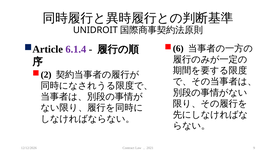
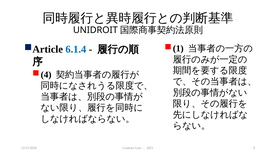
6: 6 -> 1
6.1.4 colour: purple -> blue
2: 2 -> 4
